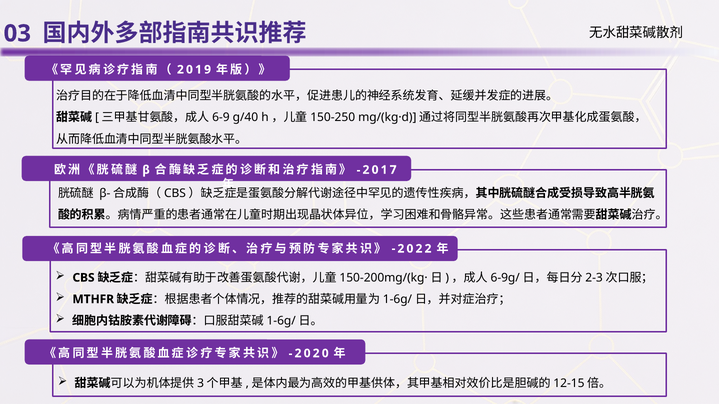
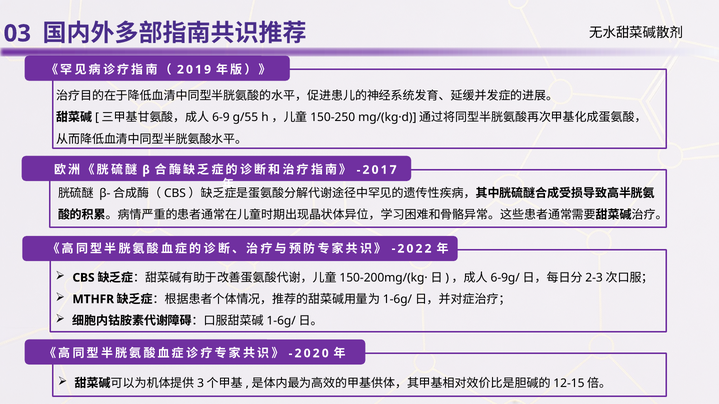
g/40: g/40 -> g/55
